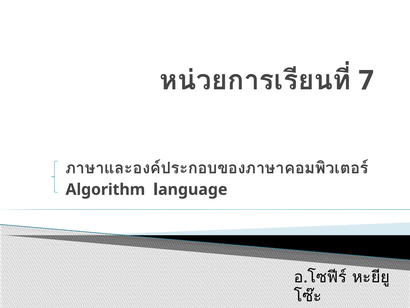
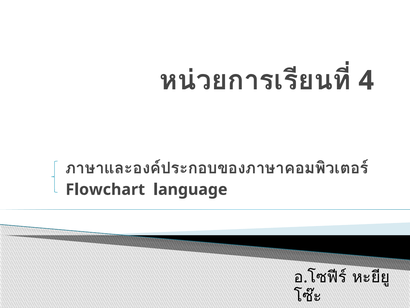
7: 7 -> 4
Algorithm: Algorithm -> Flowchart
